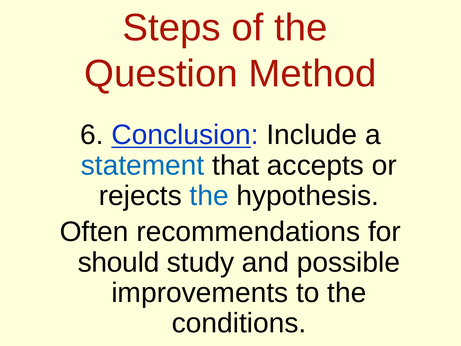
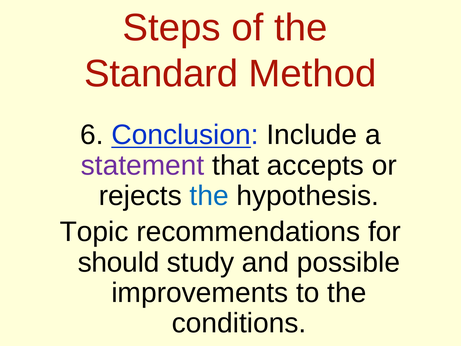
Question: Question -> Standard
statement colour: blue -> purple
Often: Often -> Topic
